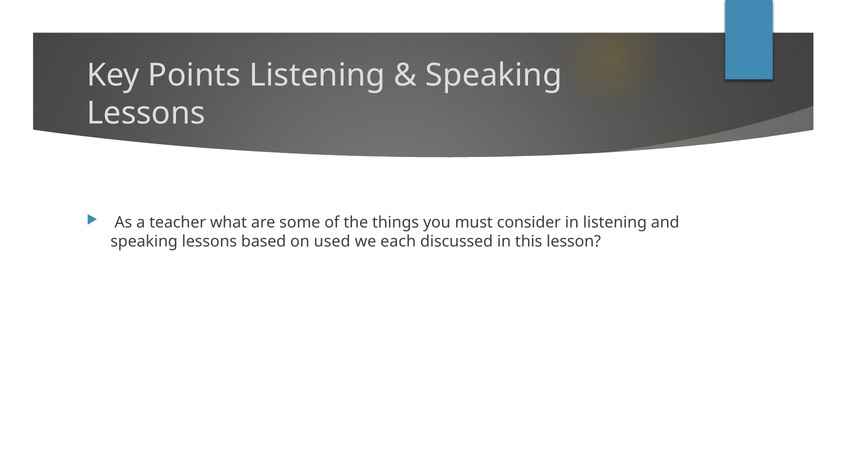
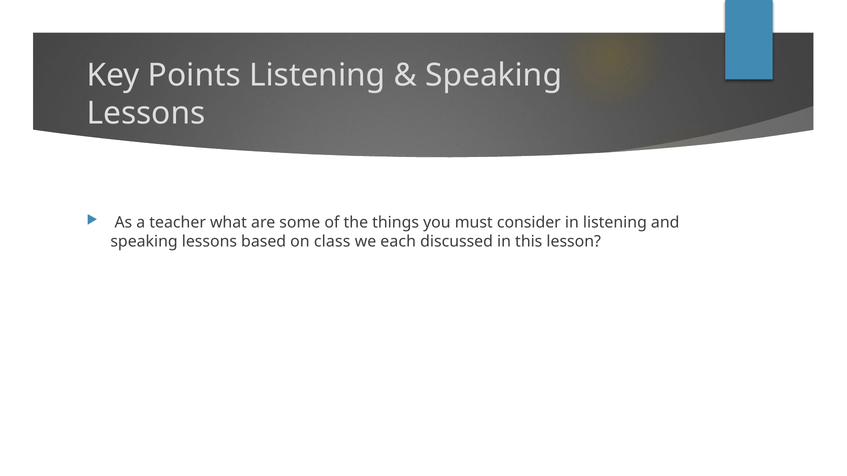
used: used -> class
